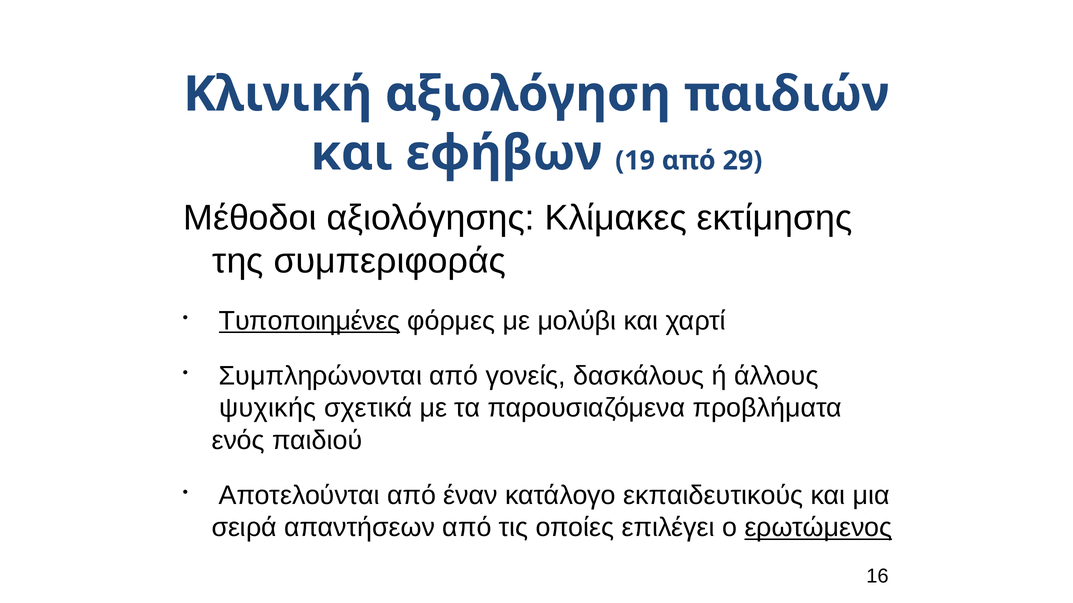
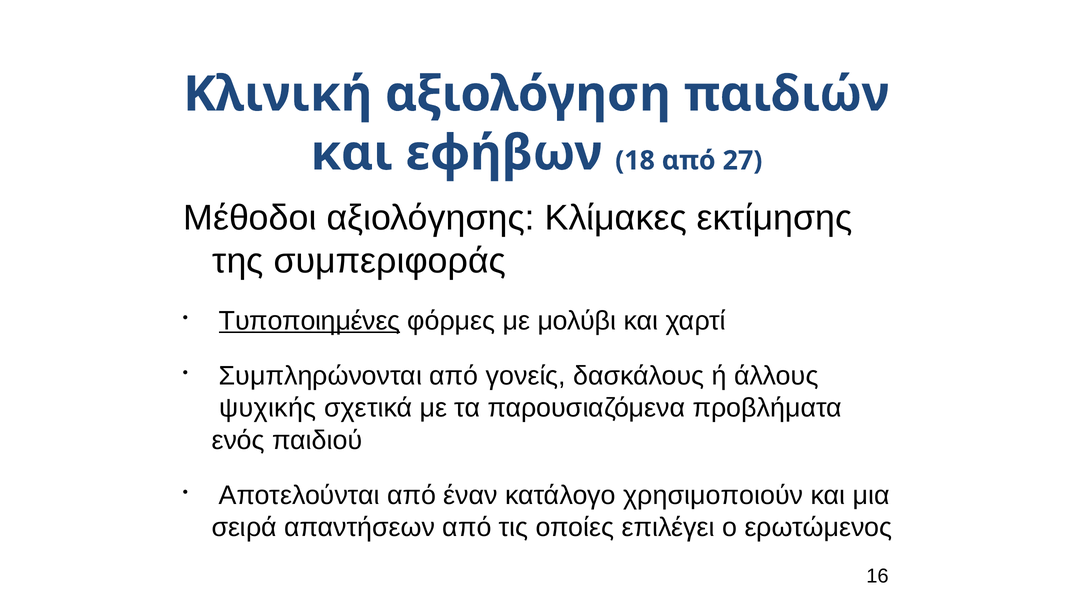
19: 19 -> 18
29: 29 -> 27
εκπαιδευτικούς: εκπαιδευτικούς -> χρησιμοποιούν
ερωτώμενος underline: present -> none
